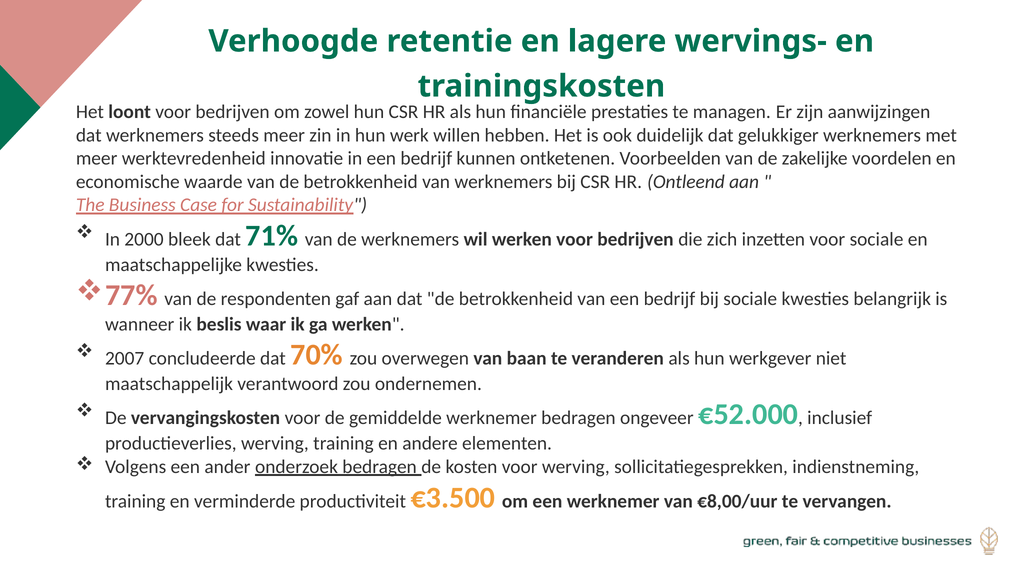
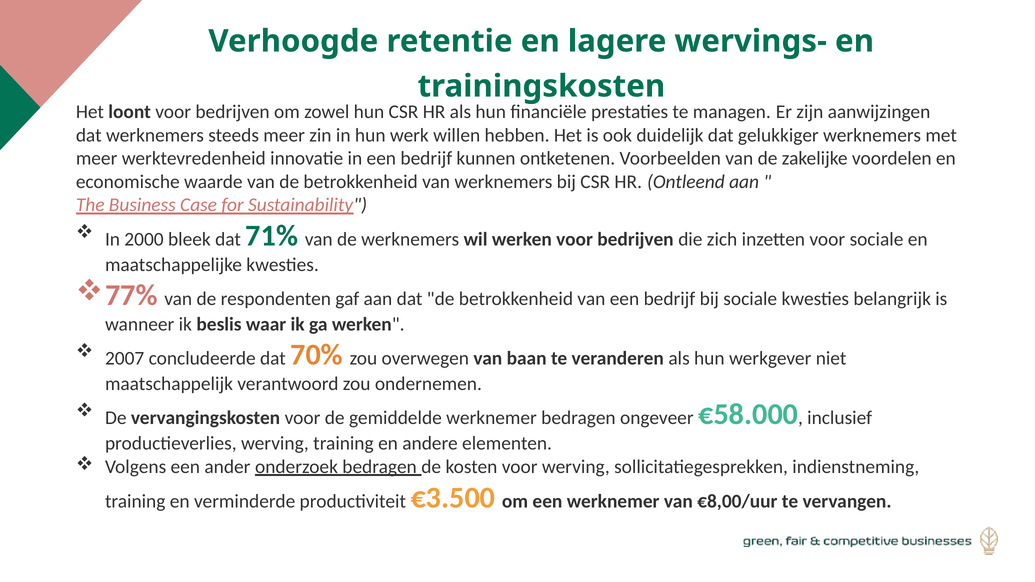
€52.000: €52.000 -> €58.000
